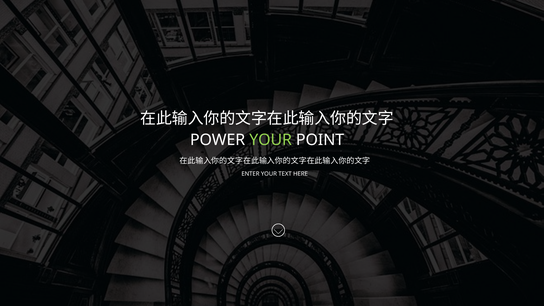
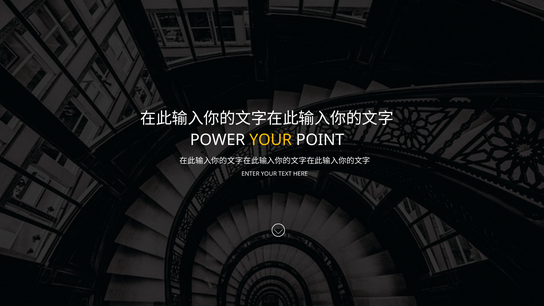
YOUR at (271, 140) colour: light green -> yellow
